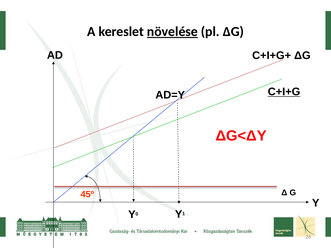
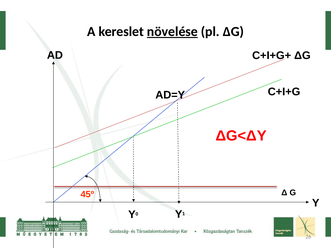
C+I+G underline: present -> none
